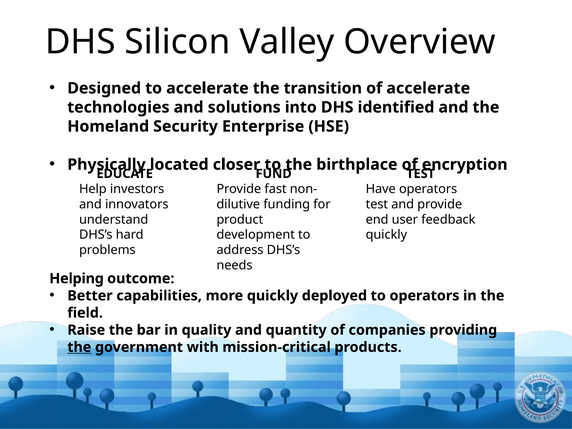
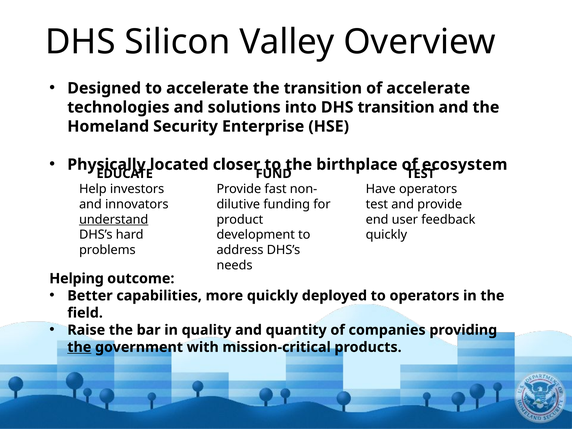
DHS identified: identified -> transition
encryption: encryption -> ecosystem
understand underline: none -> present
